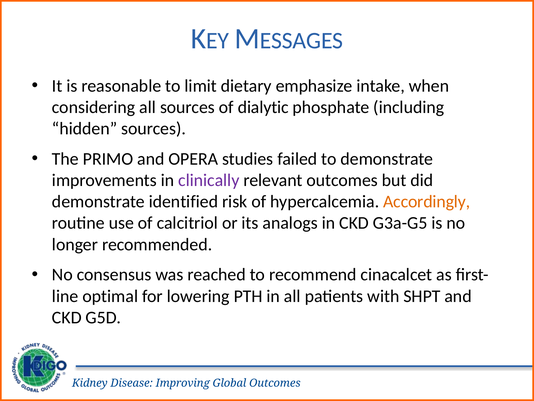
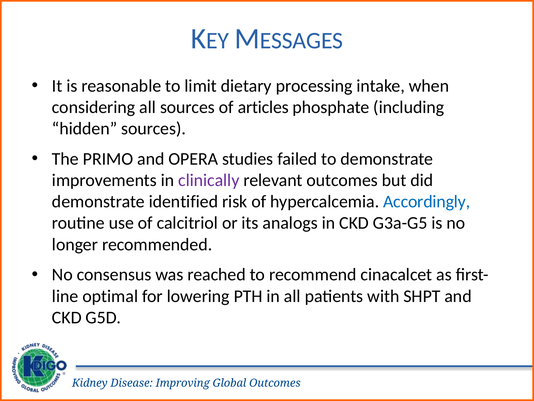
emphasize: emphasize -> processing
dialytic: dialytic -> articles
Accordingly colour: orange -> blue
